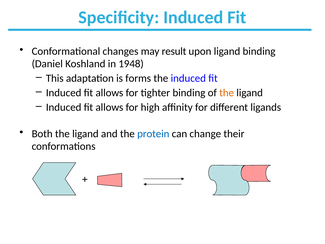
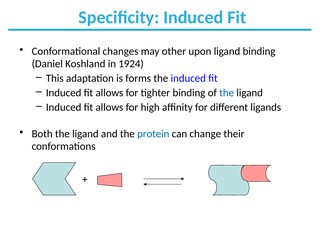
result: result -> other
1948: 1948 -> 1924
the at (227, 93) colour: orange -> blue
